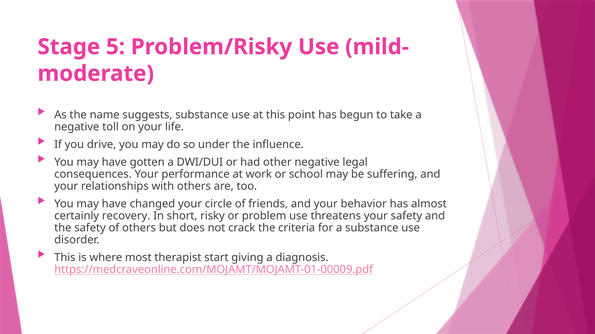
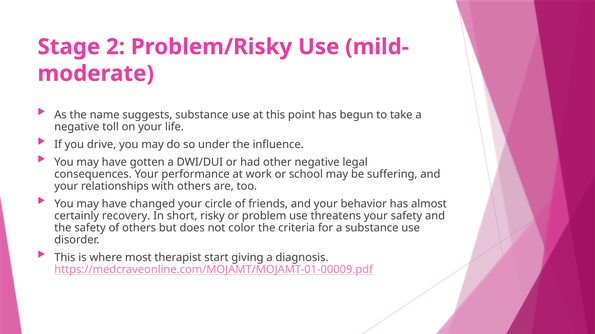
5: 5 -> 2
crack: crack -> color
